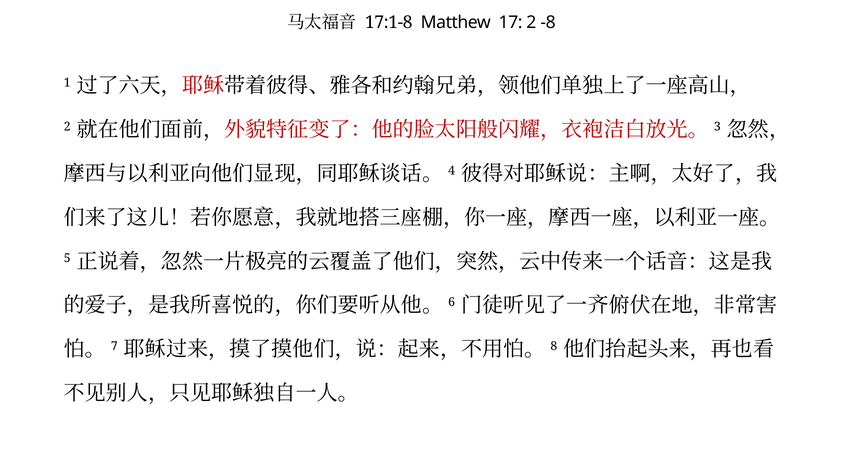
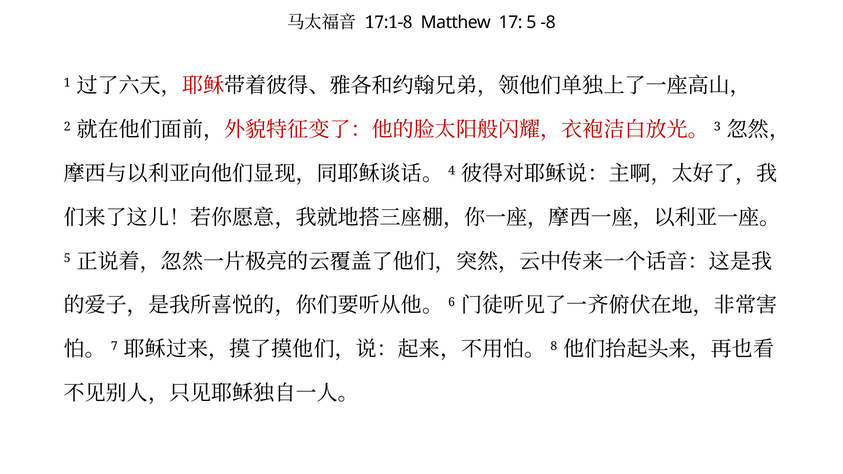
17 2: 2 -> 5
